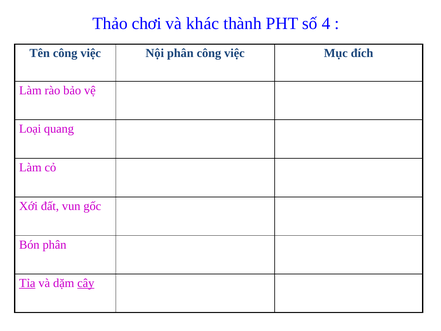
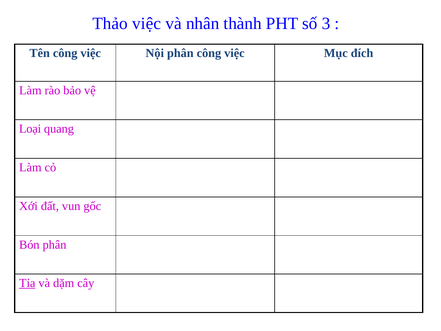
Thảo chơi: chơi -> việc
khác: khác -> nhân
4: 4 -> 3
cây underline: present -> none
